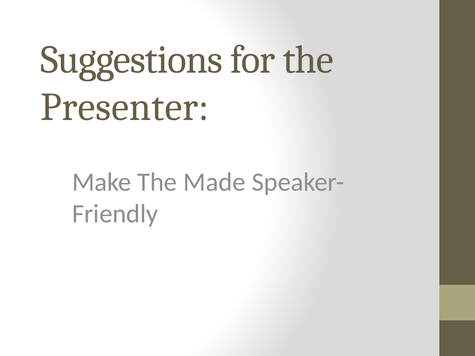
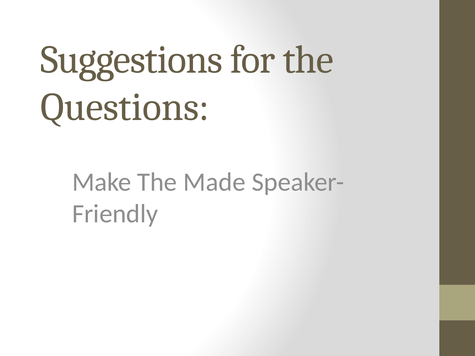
Presenter: Presenter -> Questions
